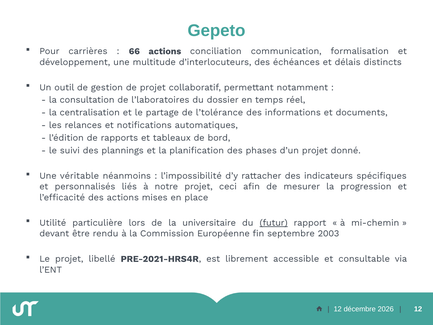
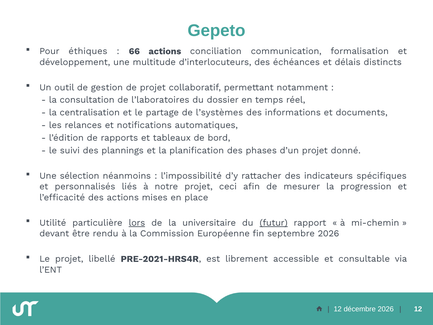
carrières: carrières -> éthiques
l’tolérance: l’tolérance -> l’systèmes
véritable: véritable -> sélection
lors underline: none -> present
septembre 2003: 2003 -> 2026
